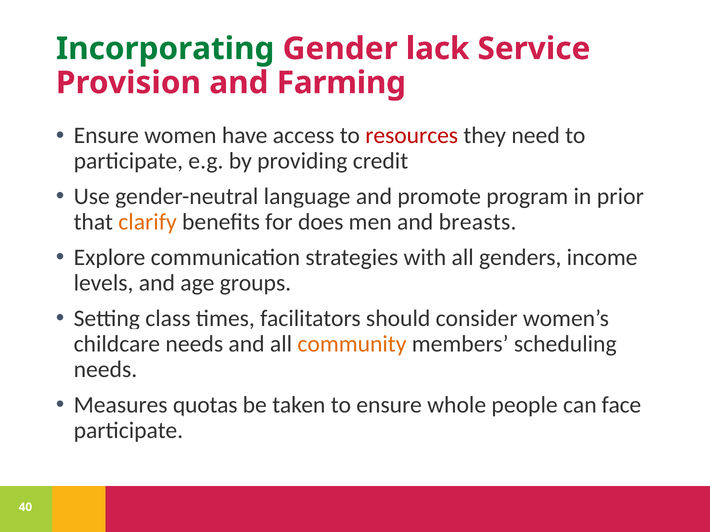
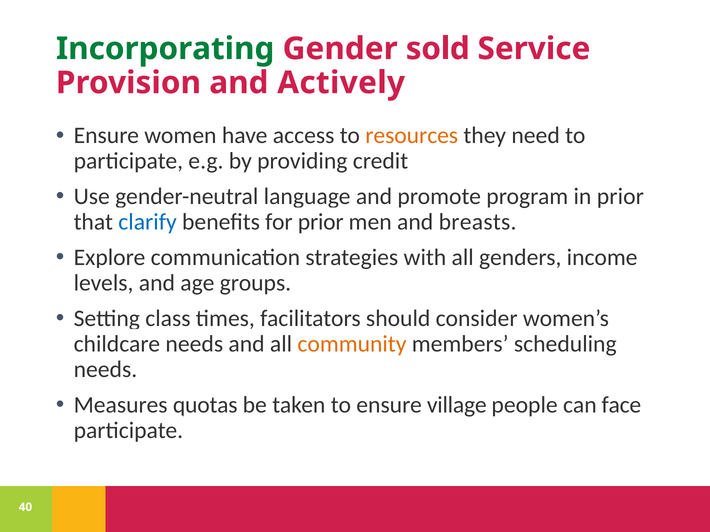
lack: lack -> sold
Farming: Farming -> Actively
resources colour: red -> orange
clarify colour: orange -> blue
for does: does -> prior
whole: whole -> village
